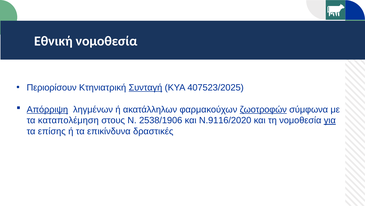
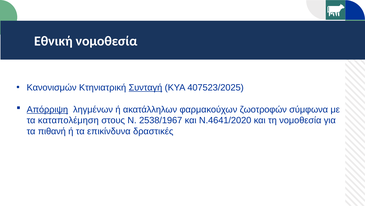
Περιορίσουν: Περιορίσουν -> Κανονισμών
ζωοτροφών underline: present -> none
2538/1906: 2538/1906 -> 2538/1967
Ν.9116/2020: Ν.9116/2020 -> Ν.4641/2020
για underline: present -> none
επίσης: επίσης -> πιθανή
